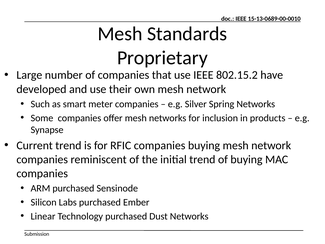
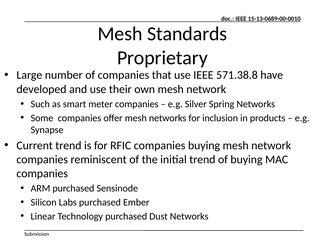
802.15.2: 802.15.2 -> 571.38.8
